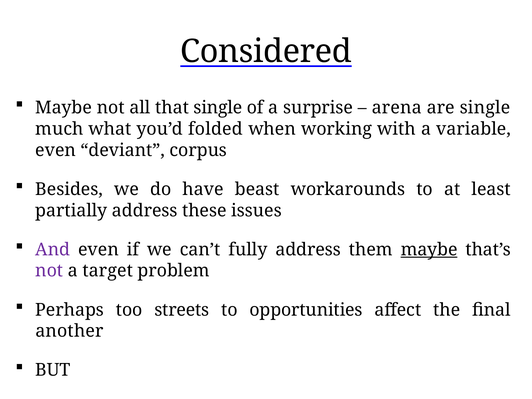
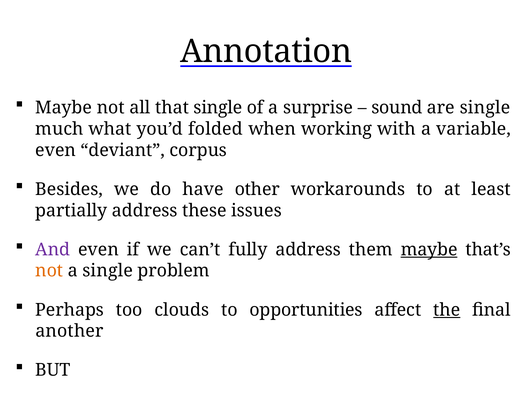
Considered: Considered -> Annotation
arena: arena -> sound
beast: beast -> other
not at (49, 271) colour: purple -> orange
a target: target -> single
streets: streets -> clouds
the underline: none -> present
